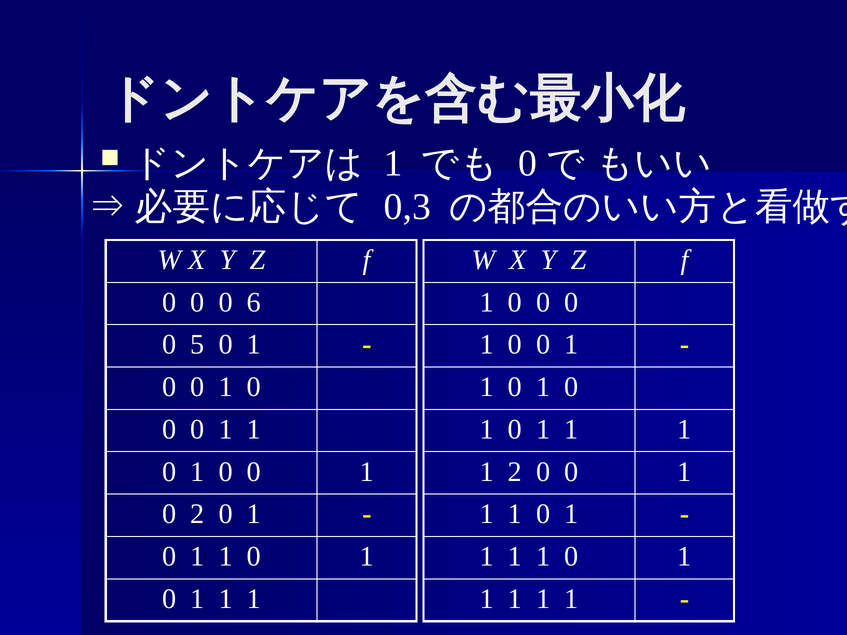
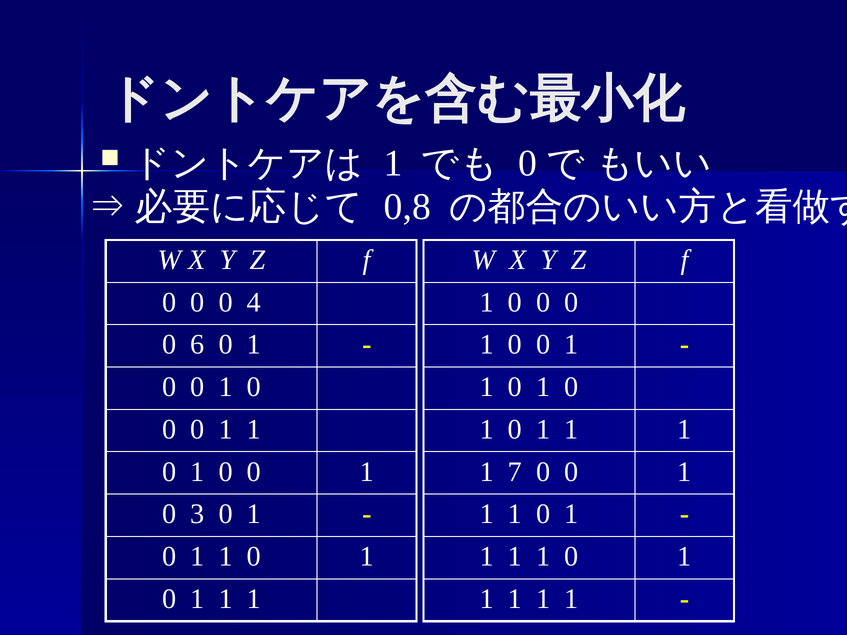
0,3: 0,3 -> 0,8
6: 6 -> 4
5: 5 -> 6
1 2: 2 -> 7
0 2: 2 -> 3
